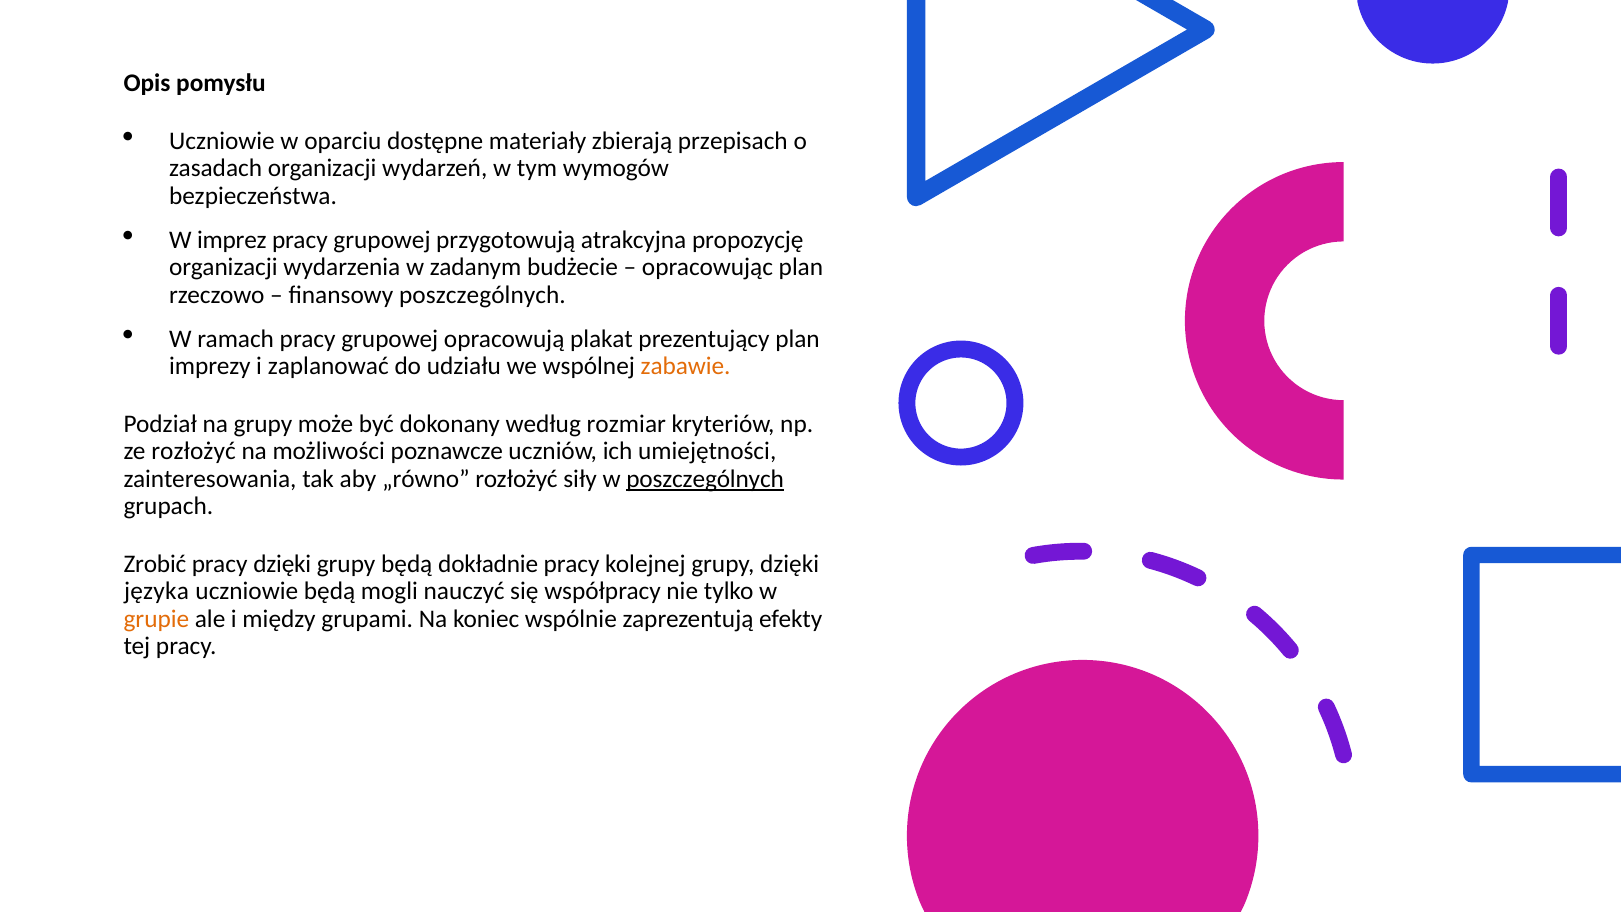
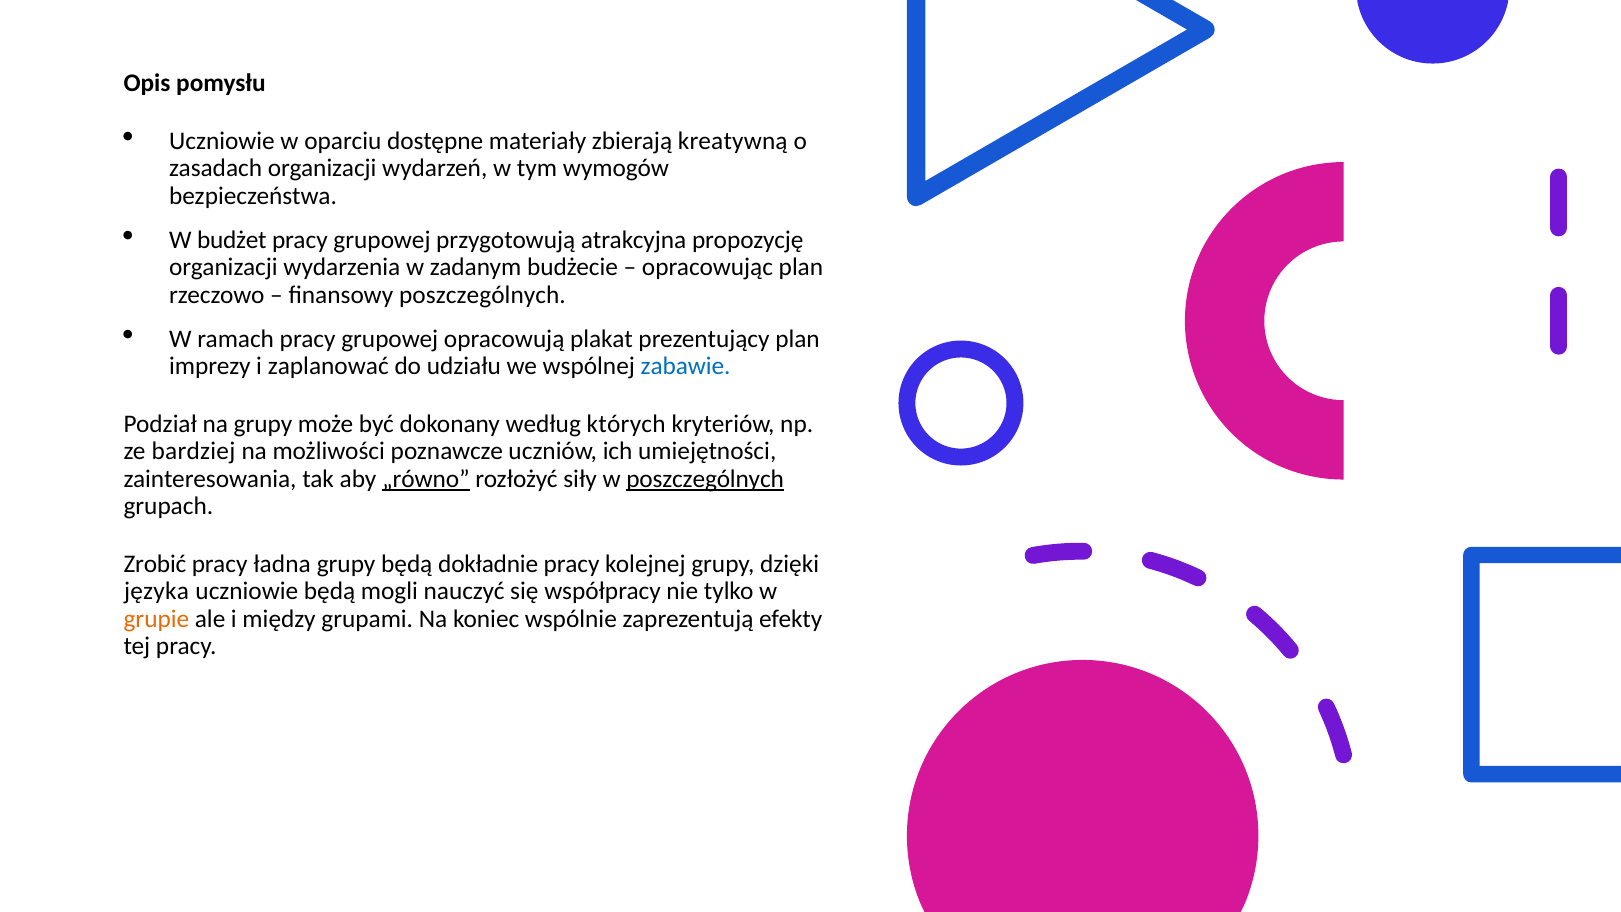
przepisach: przepisach -> kreatywną
imprez: imprez -> budżet
zabawie colour: orange -> blue
rozmiar: rozmiar -> których
ze rozłożyć: rozłożyć -> bardziej
„równo underline: none -> present
pracy dzięki: dzięki -> ładna
